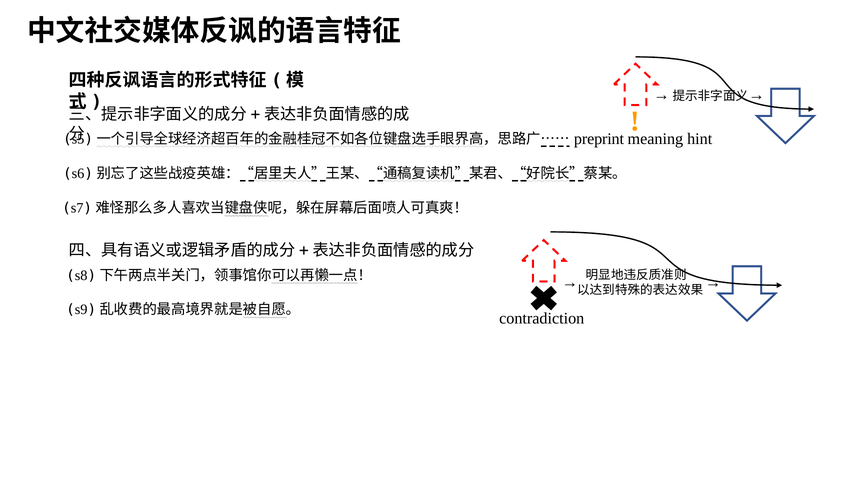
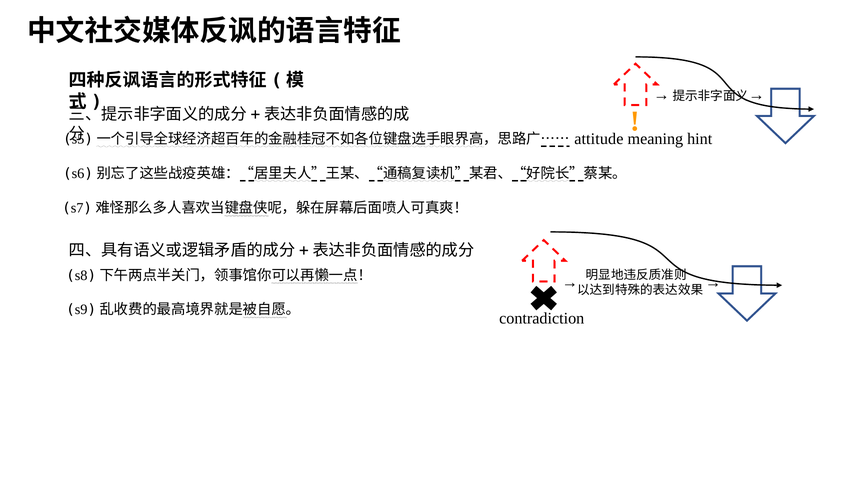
preprint: preprint -> attitude
